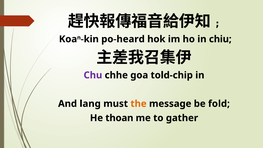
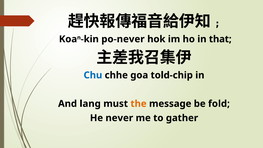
po-heard: po-heard -> po-never
chiu: chiu -> that
Chu colour: purple -> blue
thoan: thoan -> never
